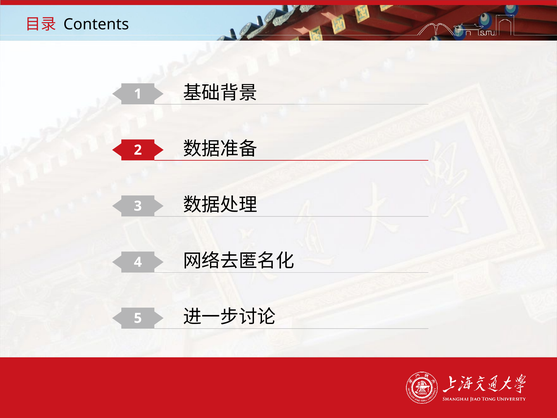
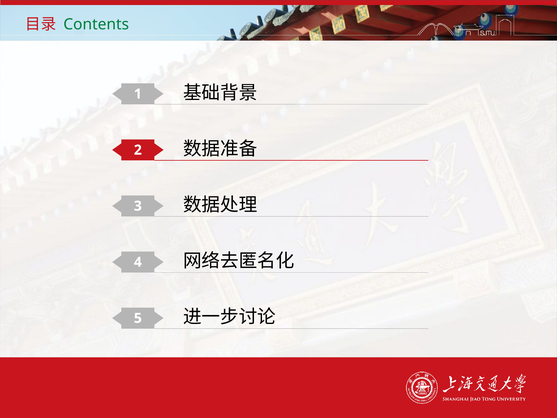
Contents colour: black -> green
